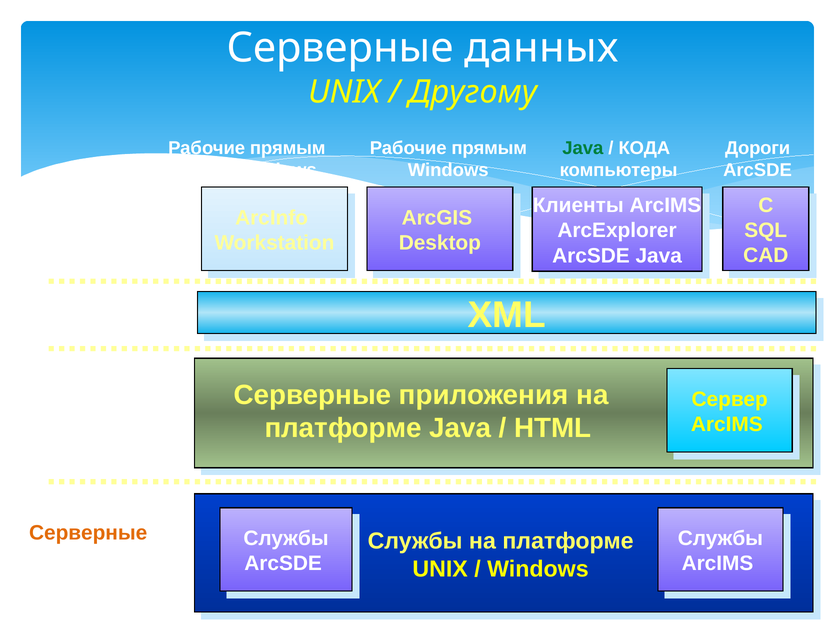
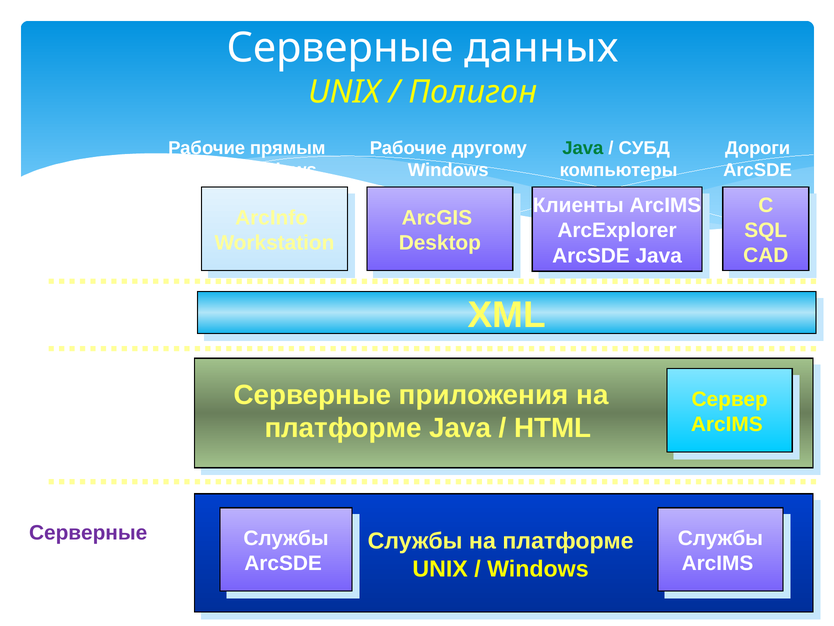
Другому: Другому -> Полигон
прямым at (489, 148): прямым -> другому
КОДА: КОДА -> СУБД
Серверные at (88, 532) colour: orange -> purple
